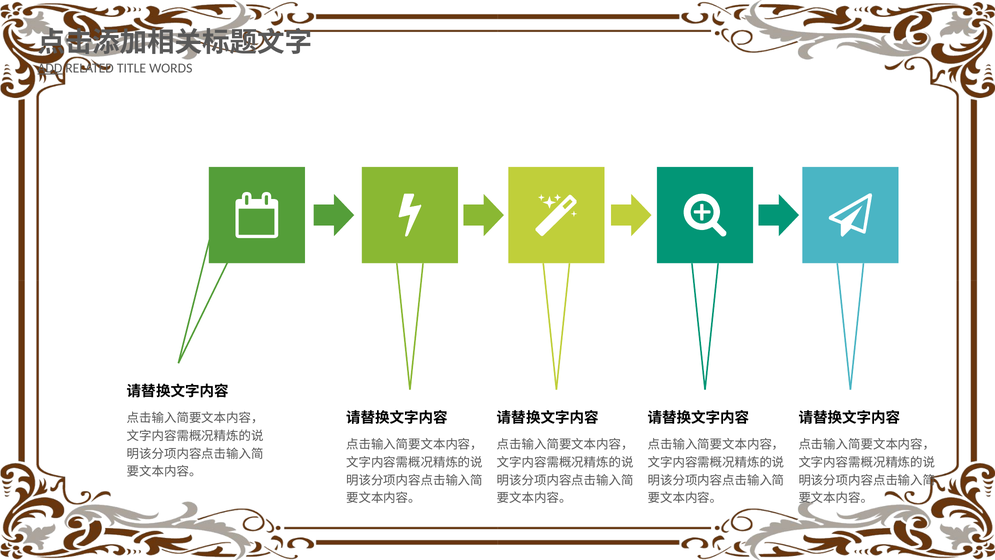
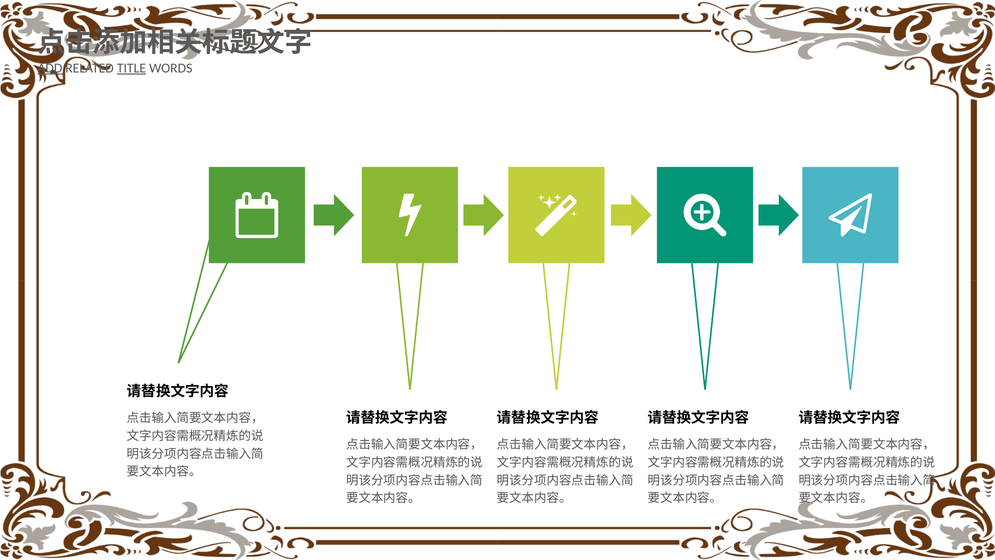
TITLE underline: none -> present
